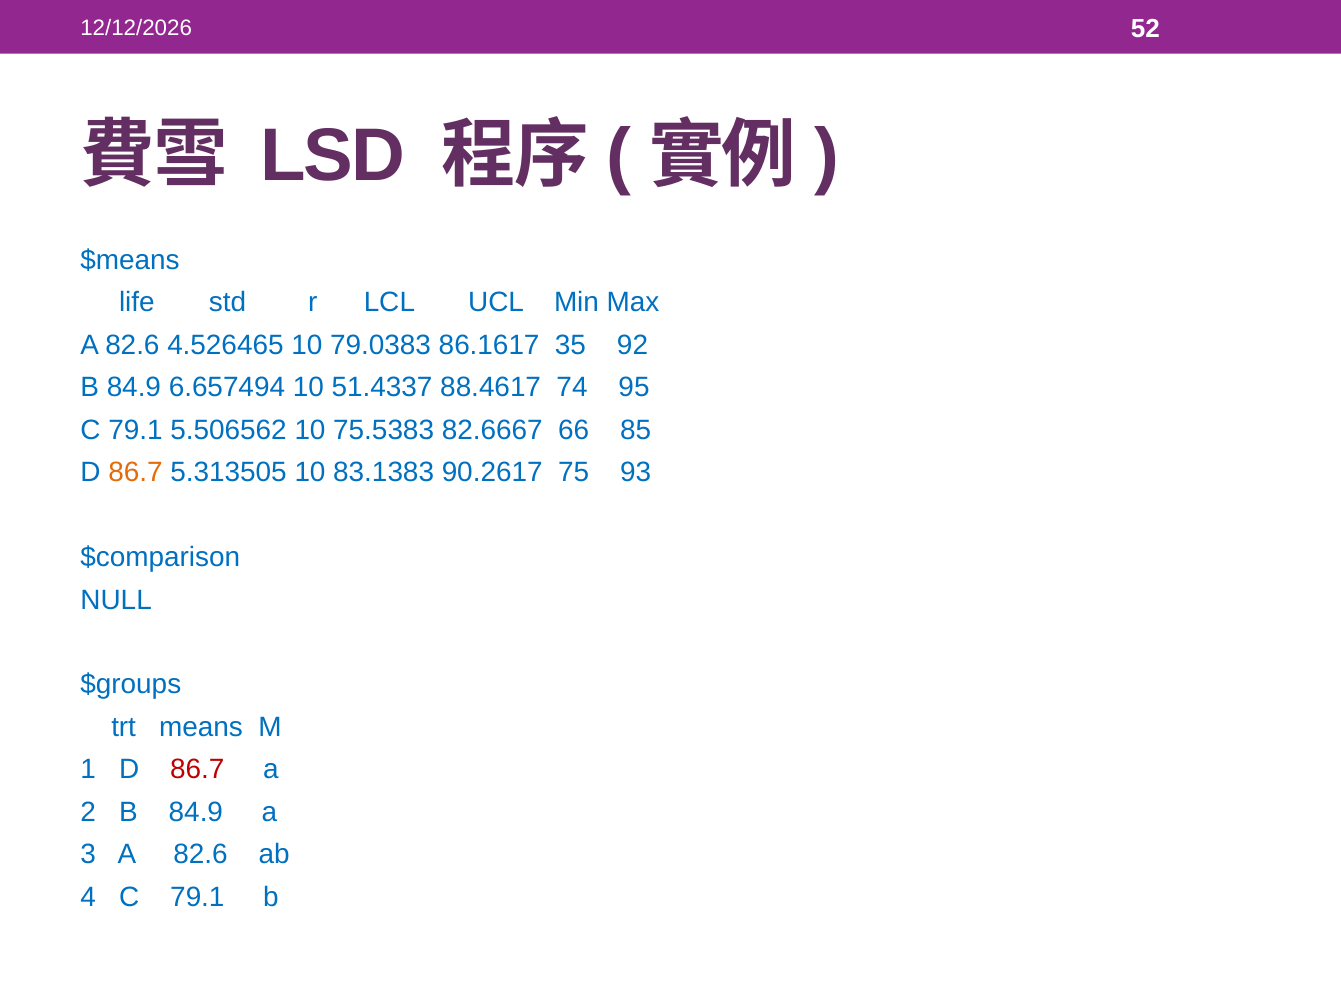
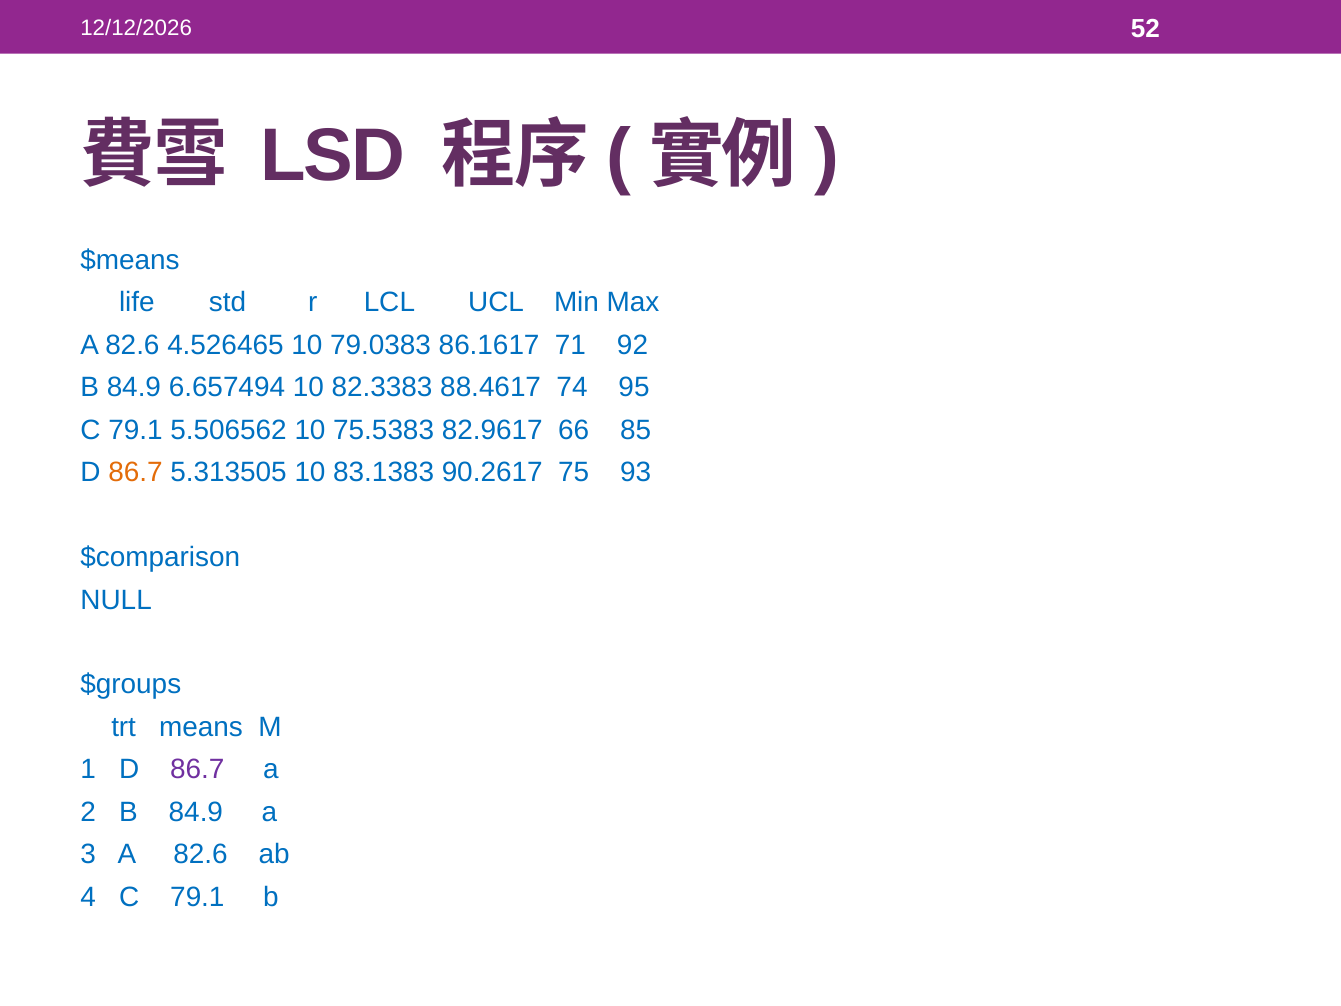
35: 35 -> 71
51.4337: 51.4337 -> 82.3383
82.6667: 82.6667 -> 82.9617
86.7 at (197, 769) colour: red -> purple
